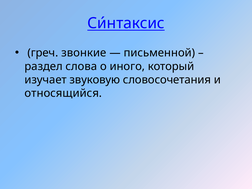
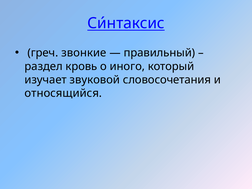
письменной: письменной -> правильный
слова: слова -> кровь
звуковую: звуковую -> звуковой
